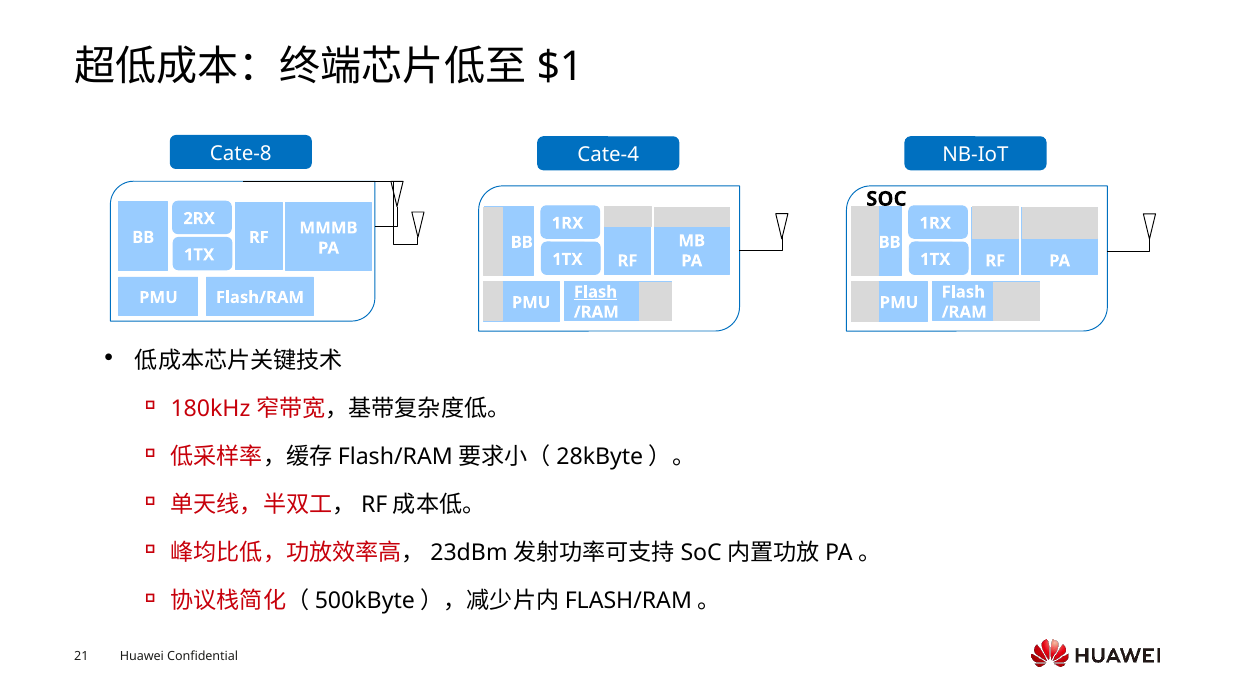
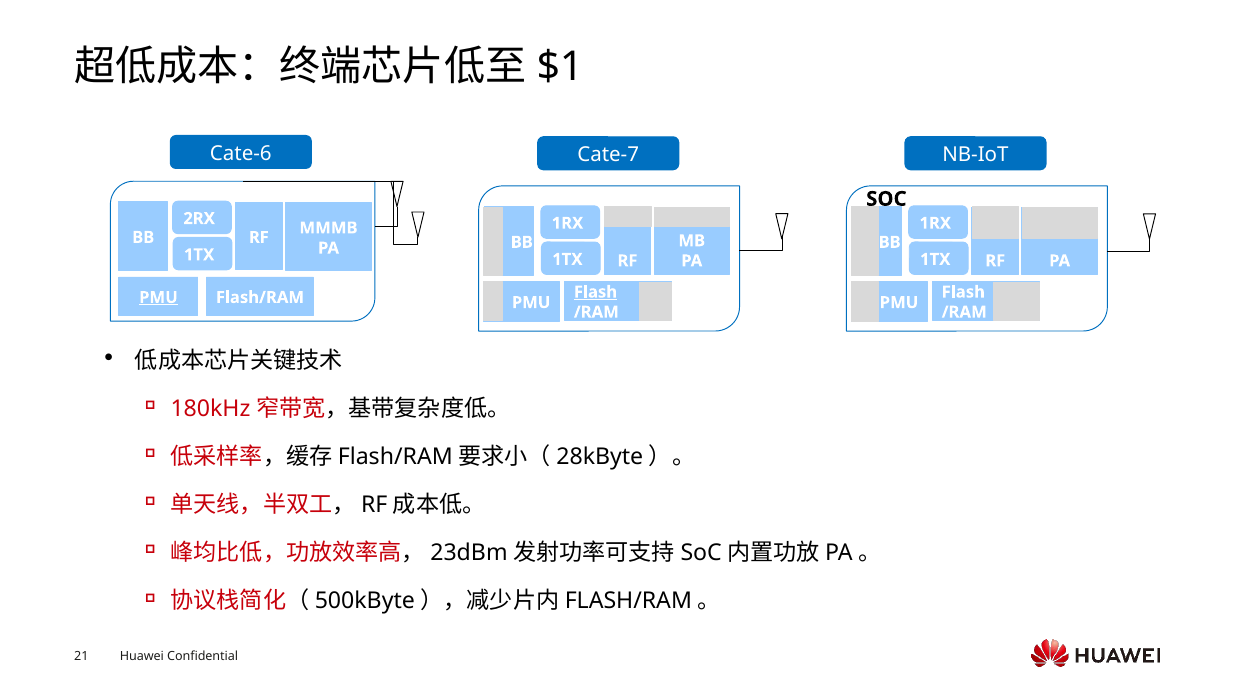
Cate-8: Cate-8 -> Cate-6
Cate-4: Cate-4 -> Cate-7
PMU at (158, 297) underline: none -> present
